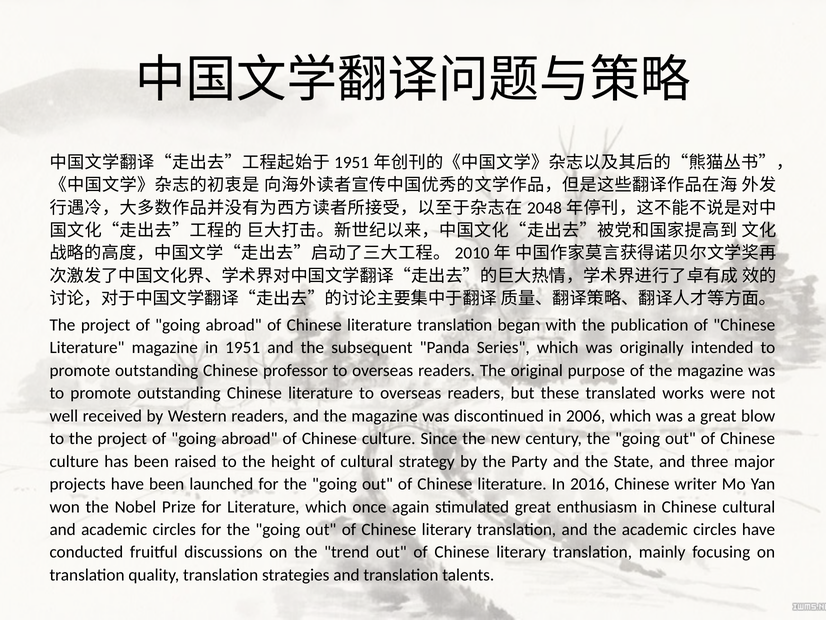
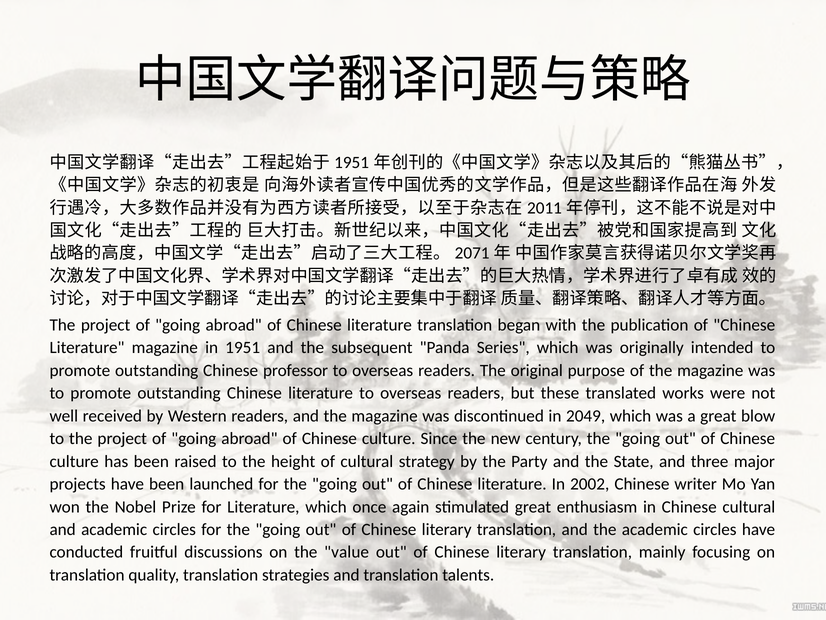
2048: 2048 -> 2011
2010: 2010 -> 2071
2006: 2006 -> 2049
2016: 2016 -> 2002
trend: trend -> value
